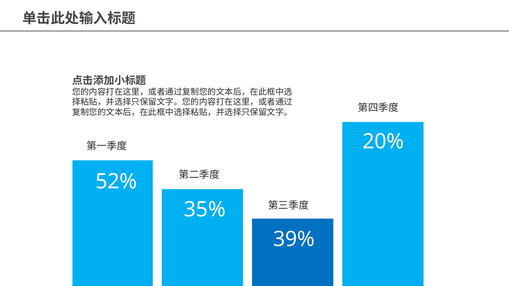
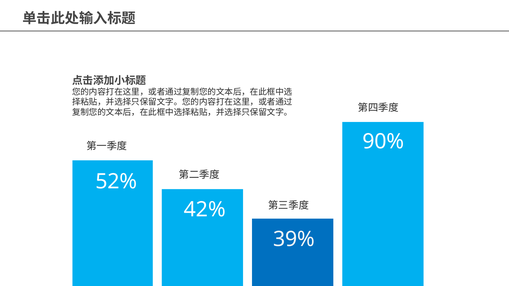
20%: 20% -> 90%
35%: 35% -> 42%
